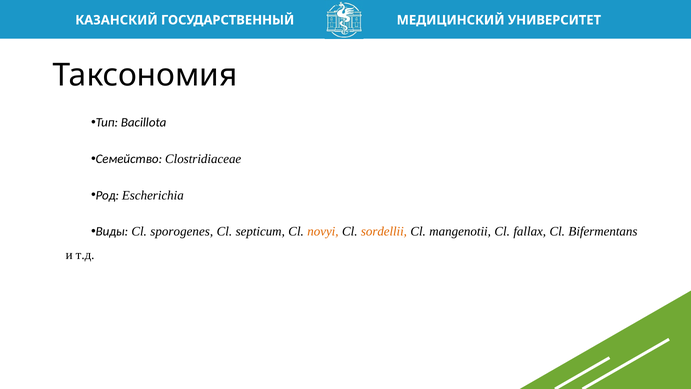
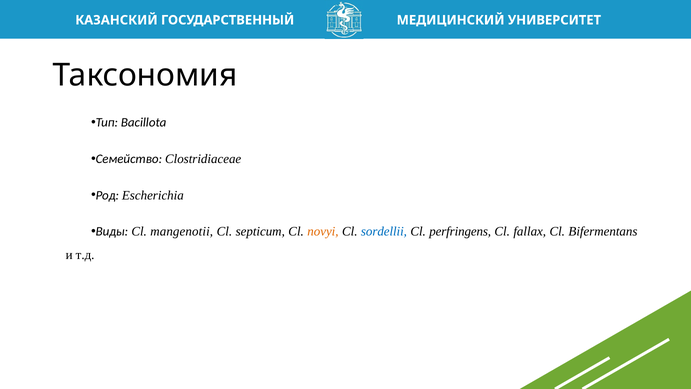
sporogenes: sporogenes -> mangenotii
sordellii colour: orange -> blue
mangenotii: mangenotii -> perfringens
